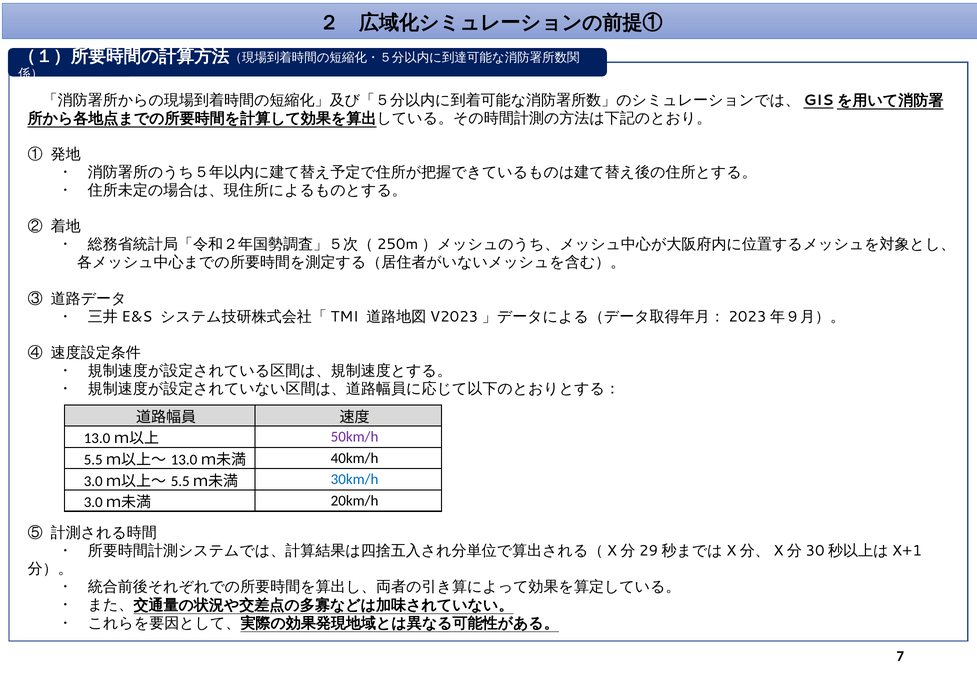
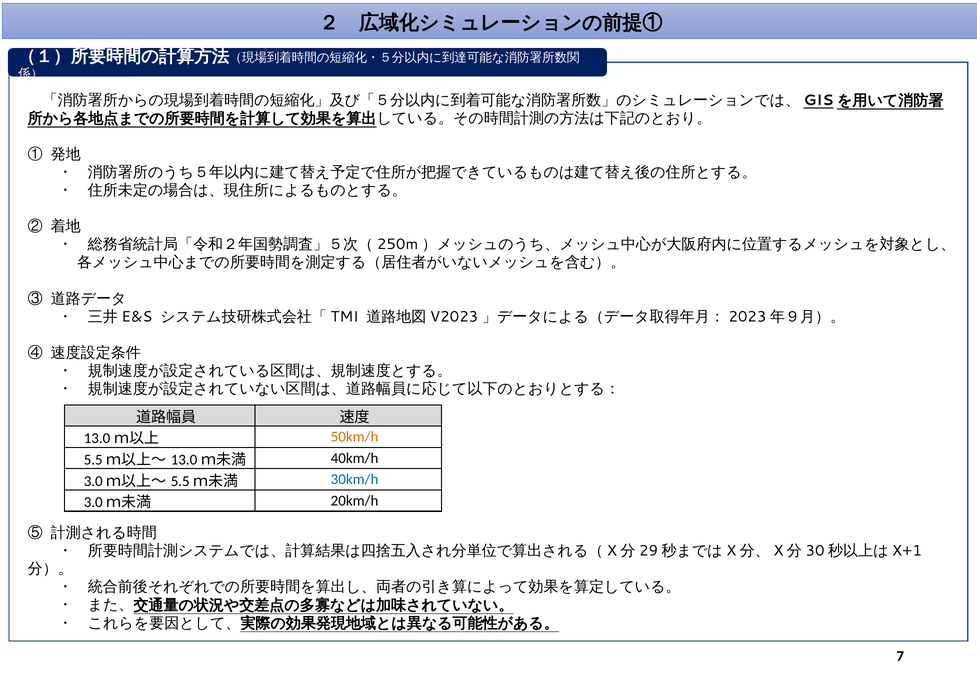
50km/h colour: purple -> orange
